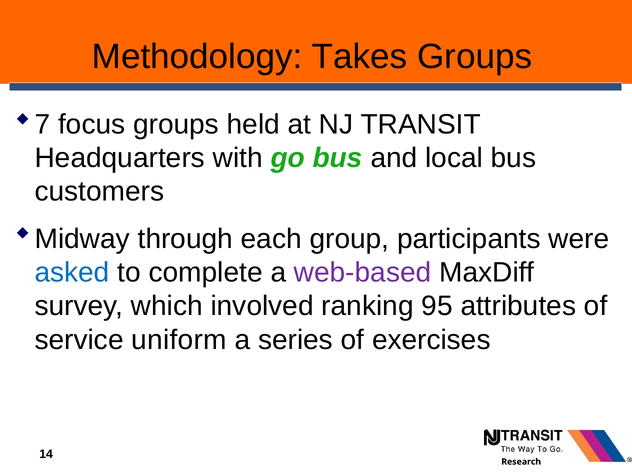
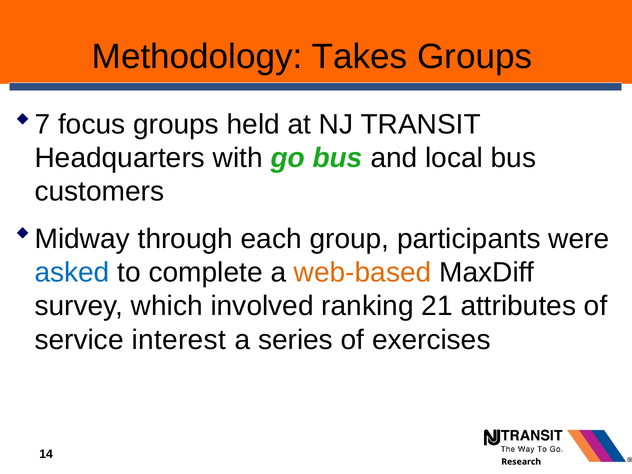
web-based colour: purple -> orange
95: 95 -> 21
uniform: uniform -> interest
